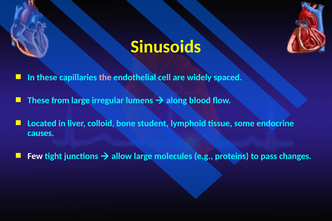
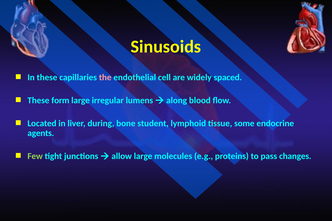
from: from -> form
colloid: colloid -> during
causes: causes -> agents
Few colour: white -> light green
